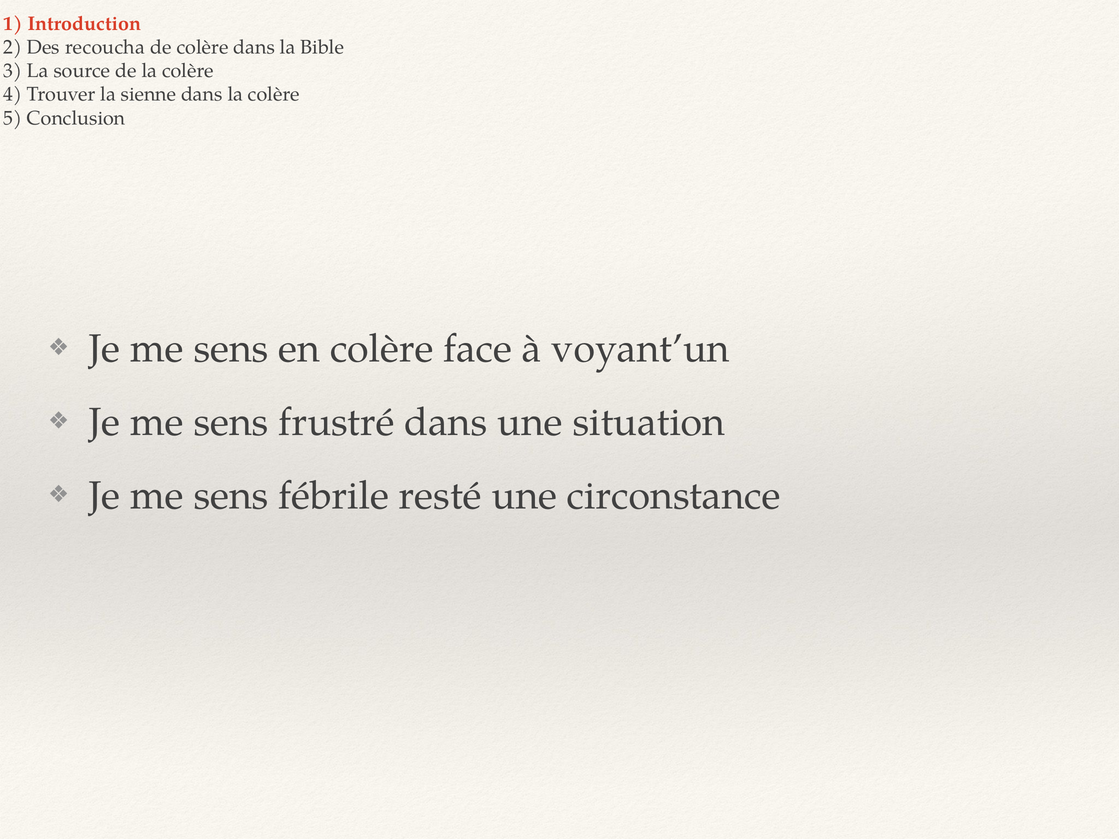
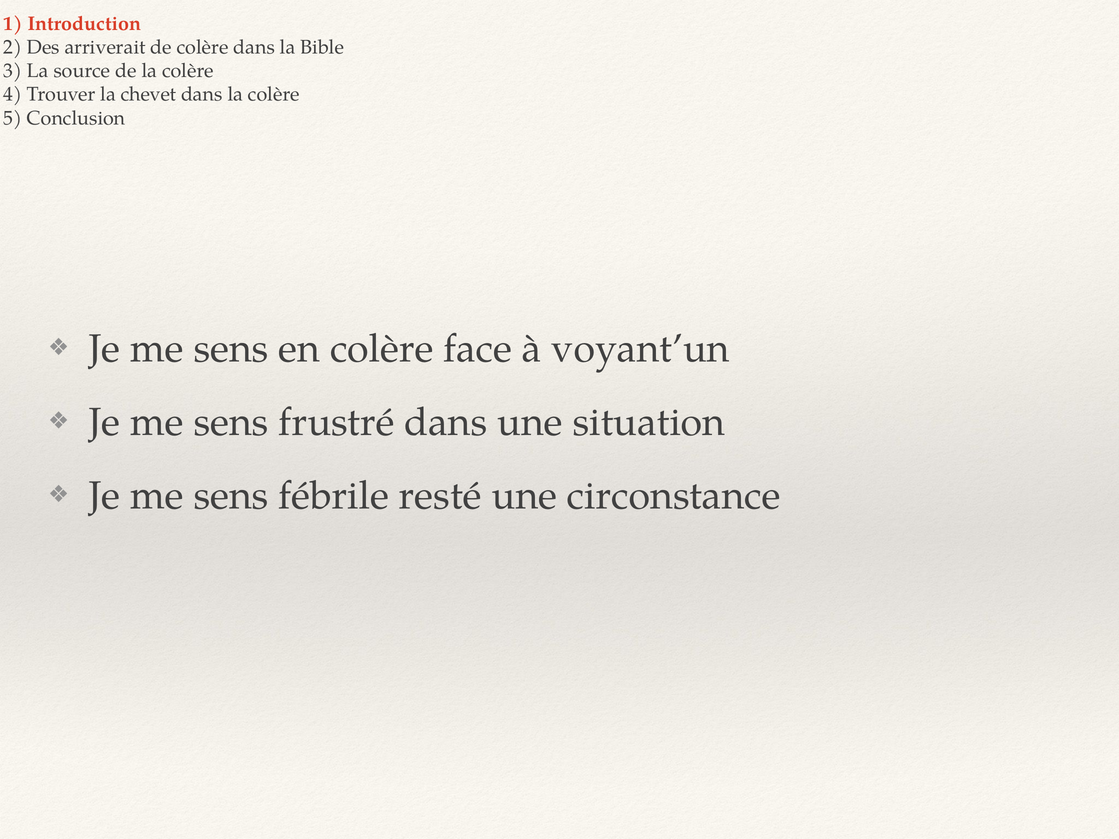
recoucha: recoucha -> arriverait
sienne: sienne -> chevet
